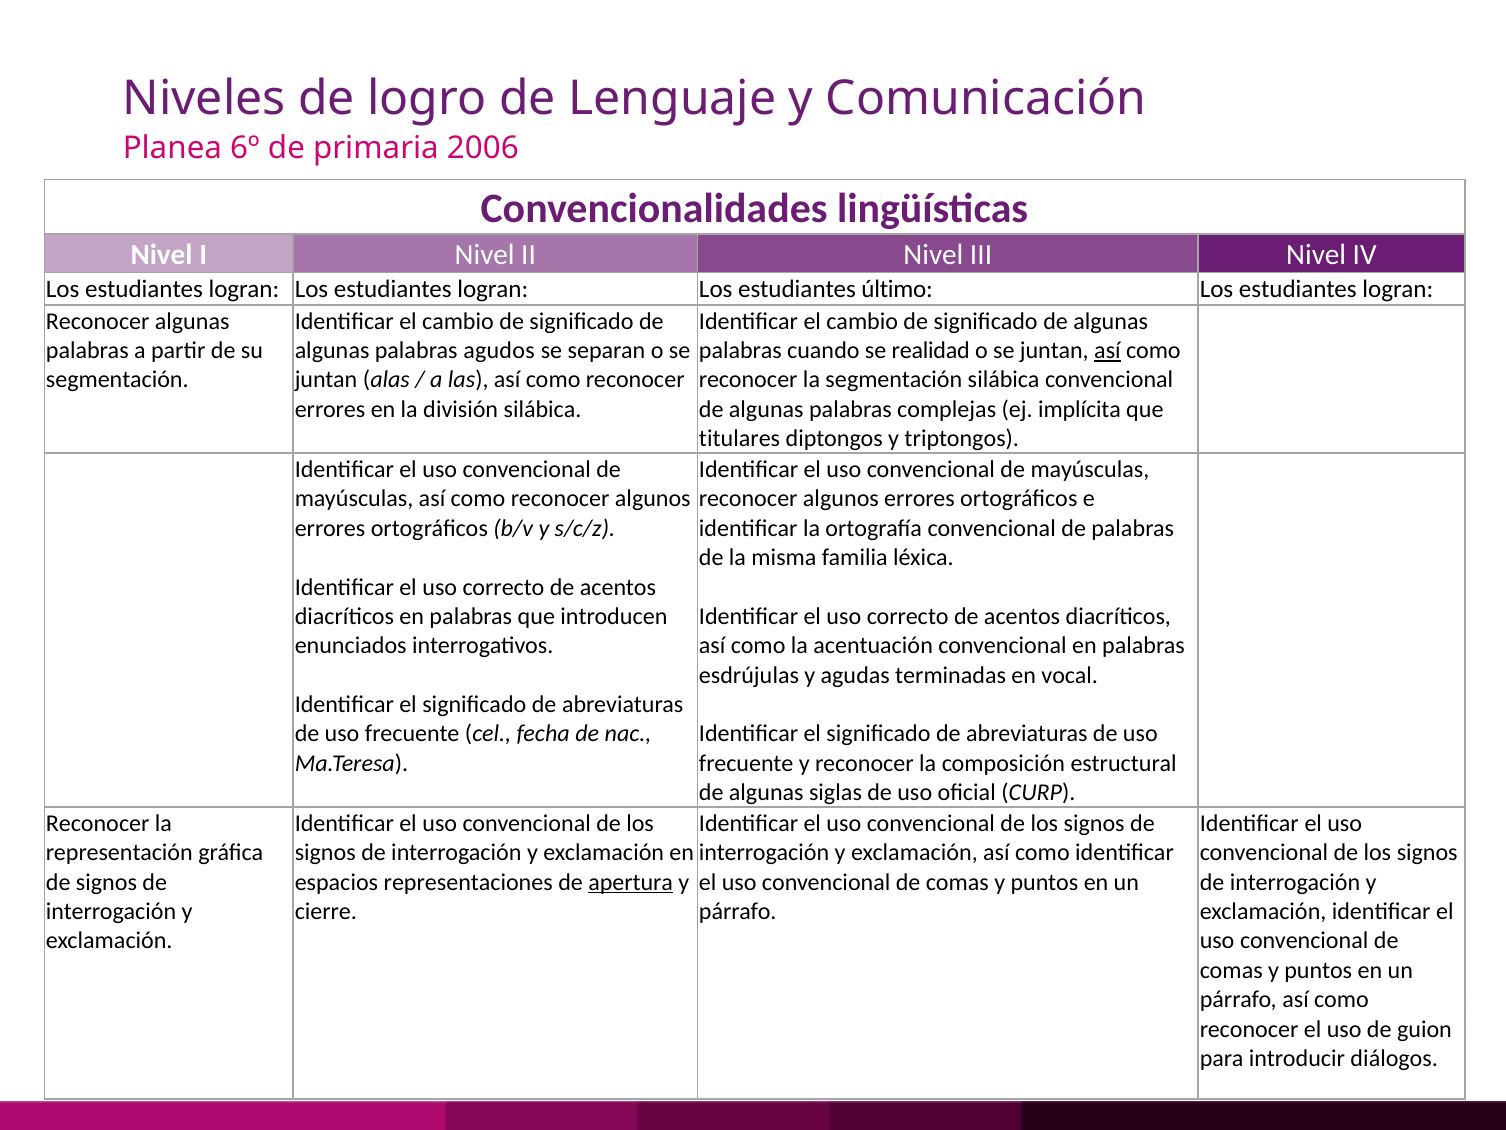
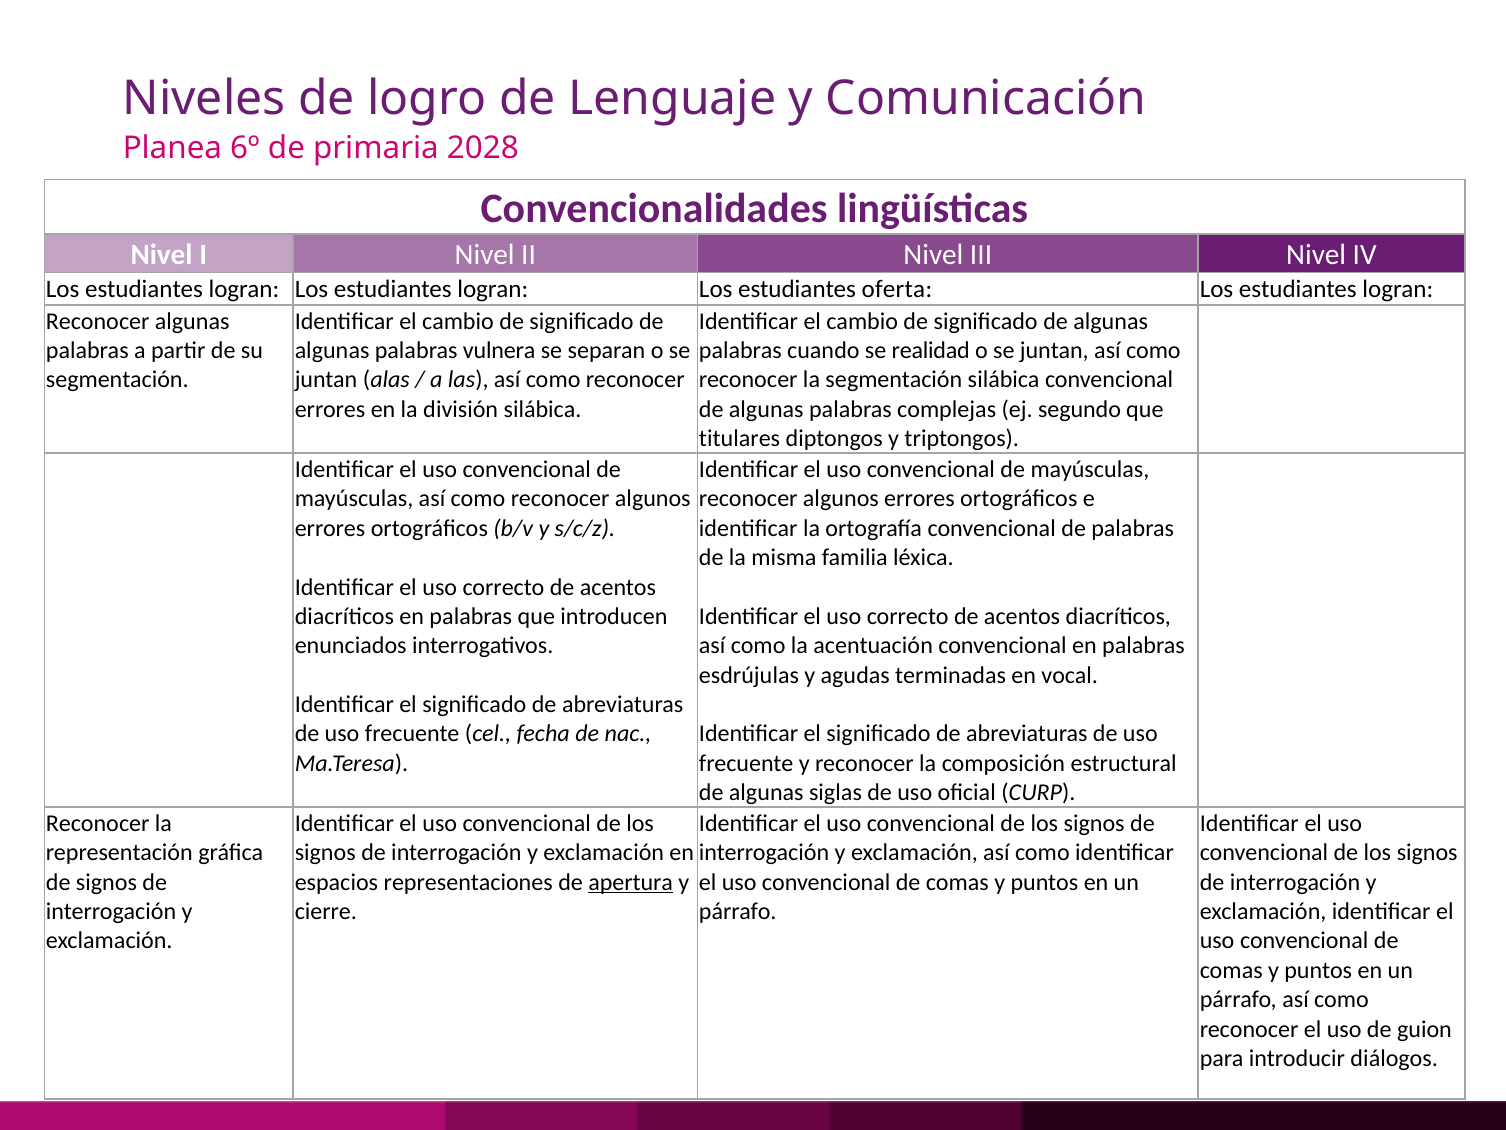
2006: 2006 -> 2028
último: último -> oferta
agudos: agudos -> vulnera
así at (1107, 350) underline: present -> none
implícita: implícita -> segundo
